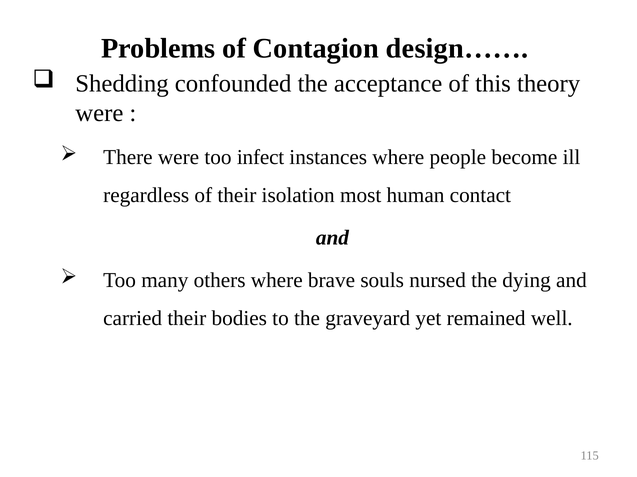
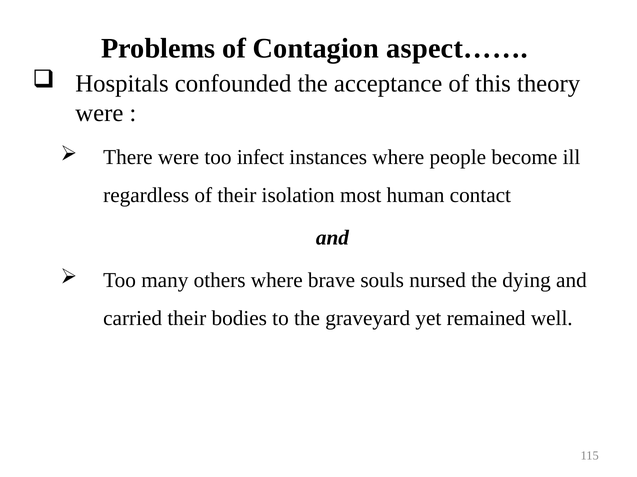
design……: design…… -> aspect……
Shedding: Shedding -> Hospitals
